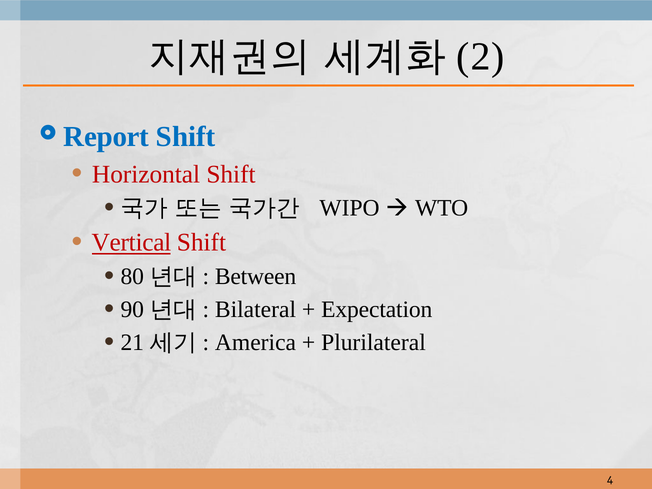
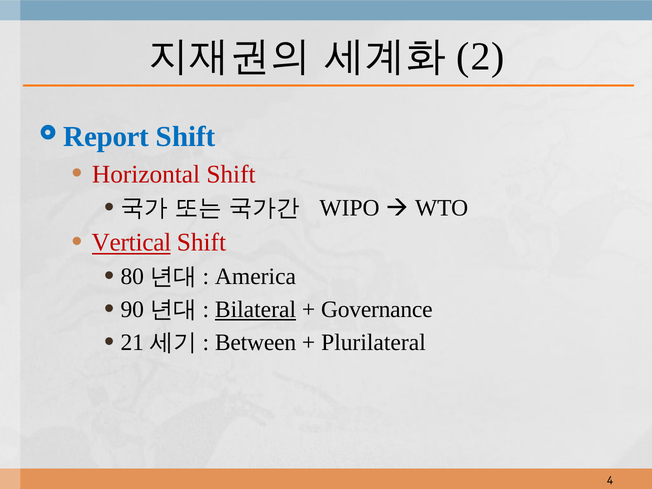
Between: Between -> America
Bilateral underline: none -> present
Expectation: Expectation -> Governance
America: America -> Between
